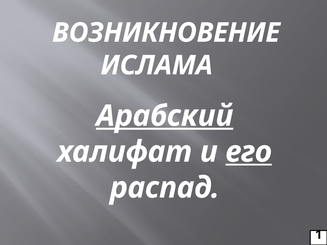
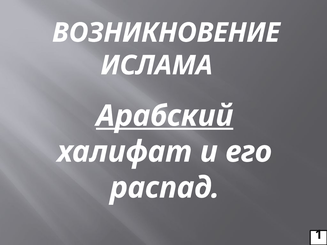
его underline: present -> none
